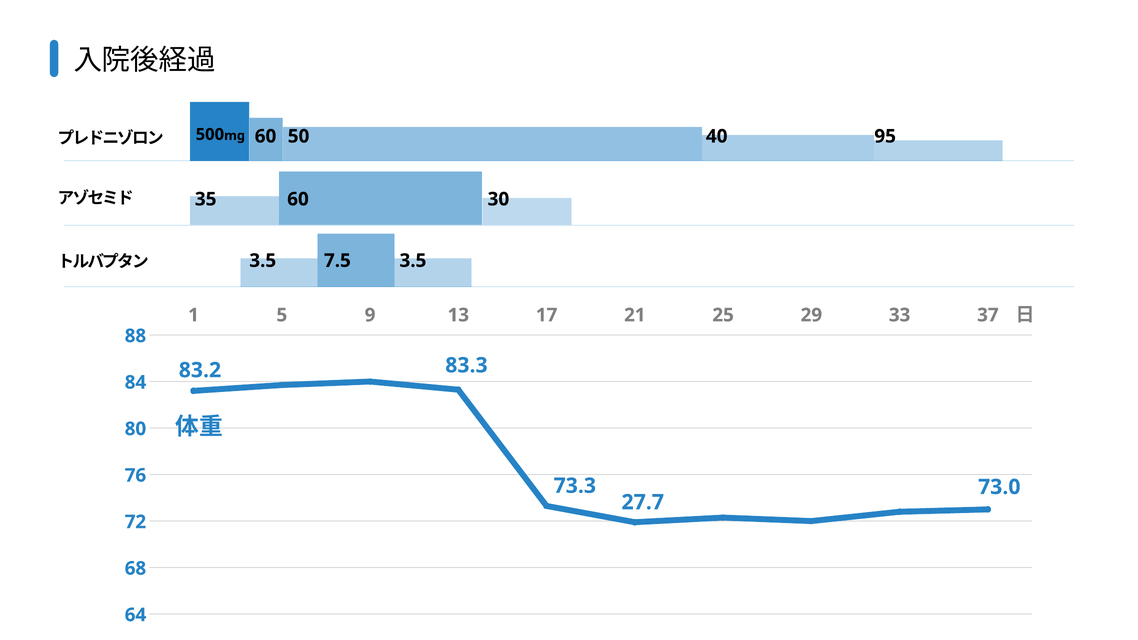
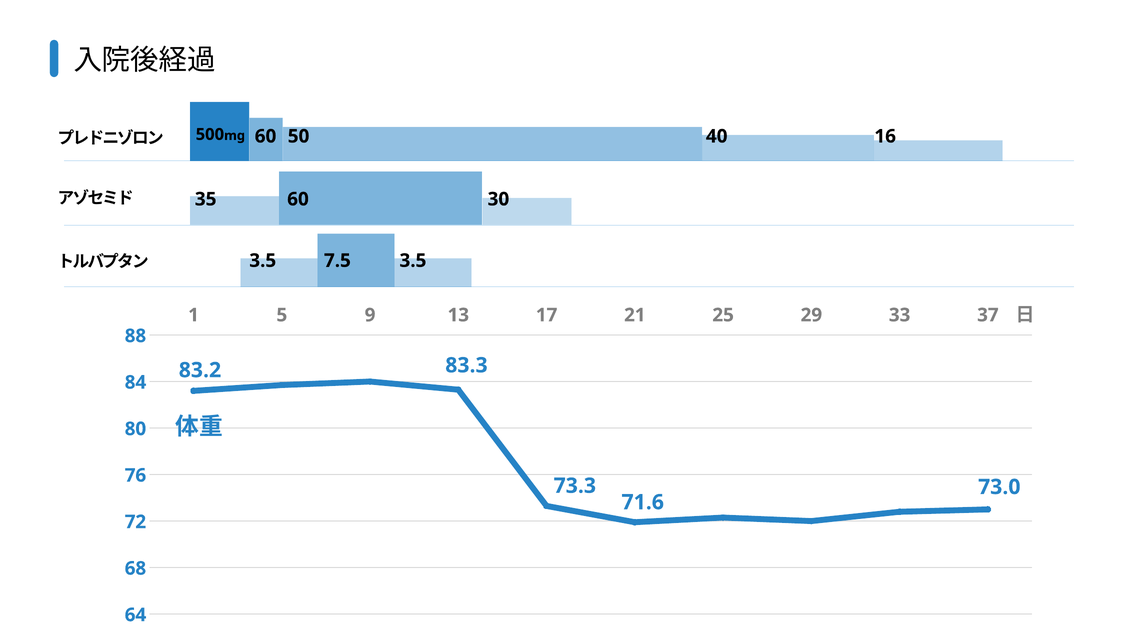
95: 95 -> 16
27.7: 27.7 -> 71.6
